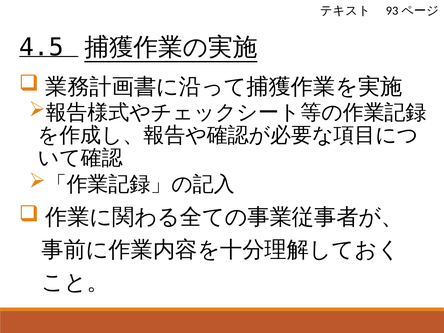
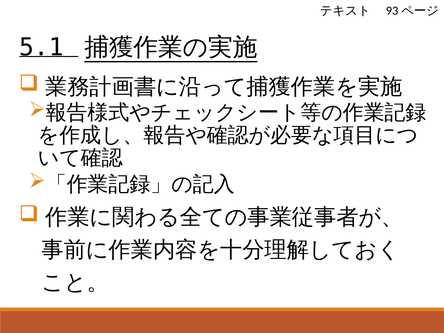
4.5: 4.5 -> 5.1
